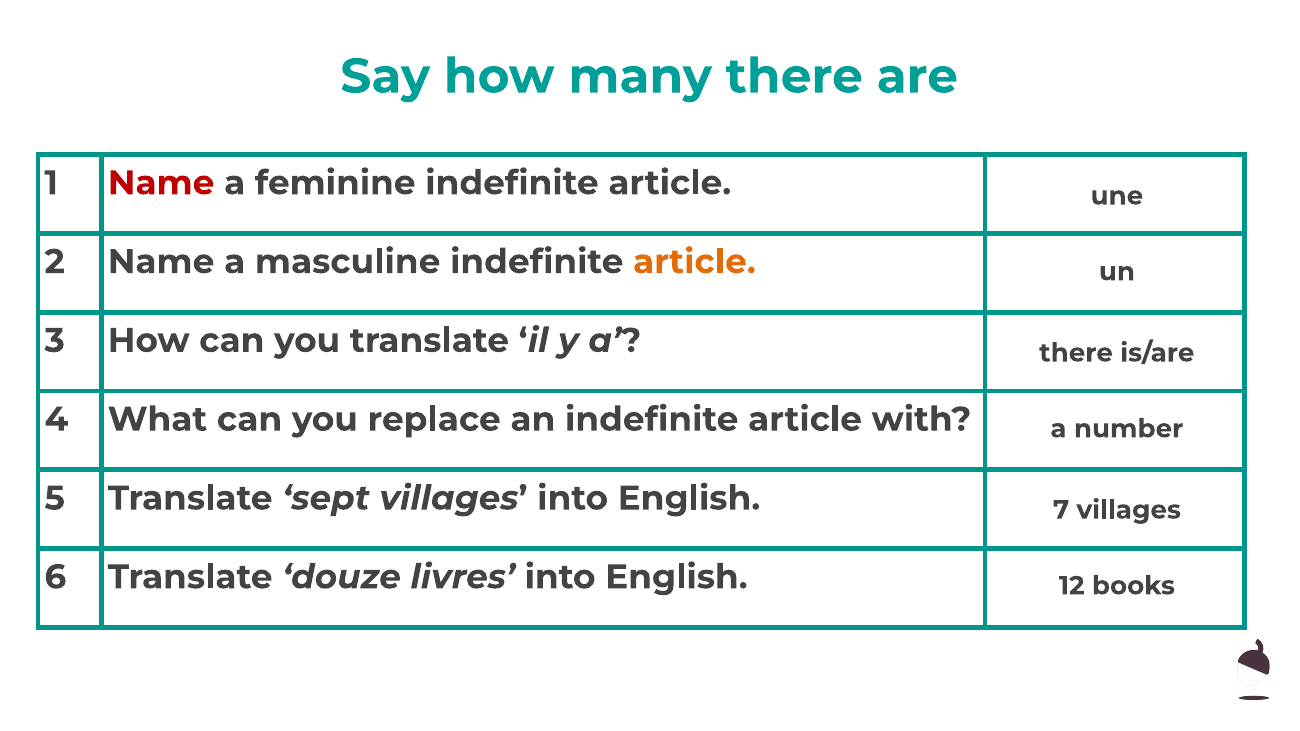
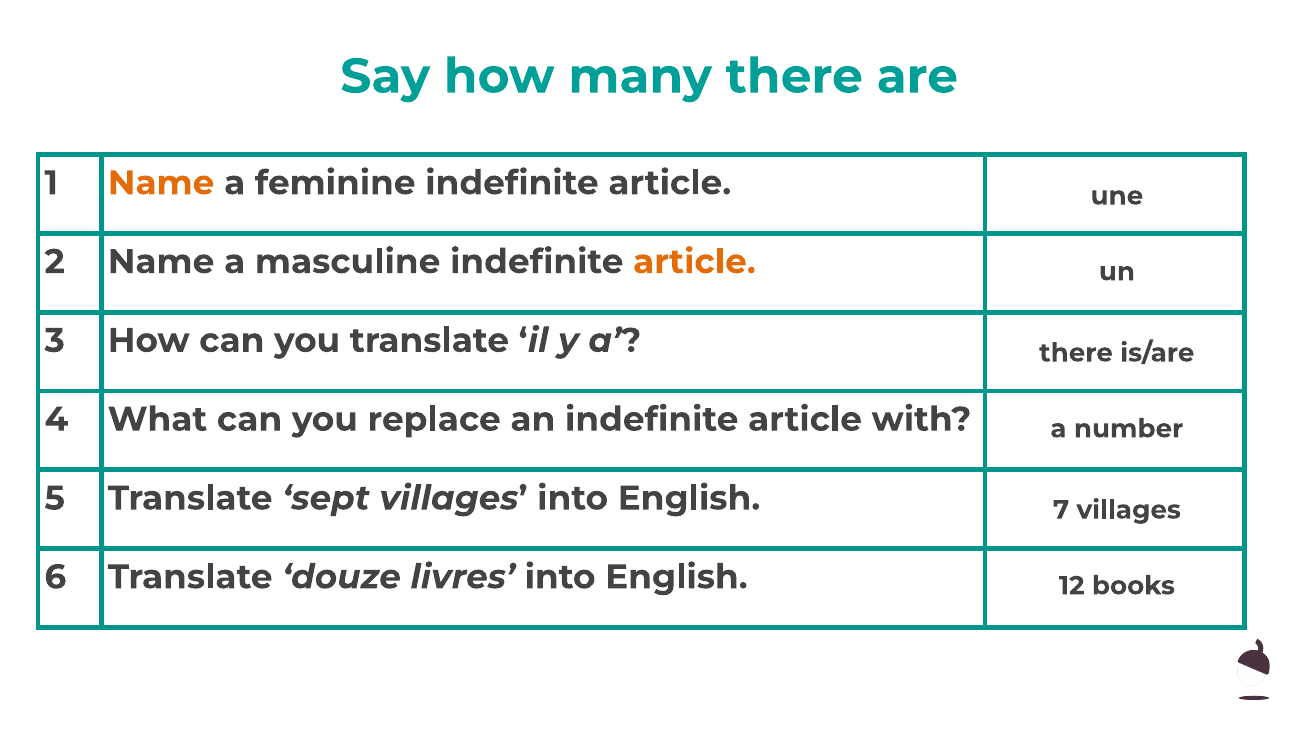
Name at (161, 183) colour: red -> orange
